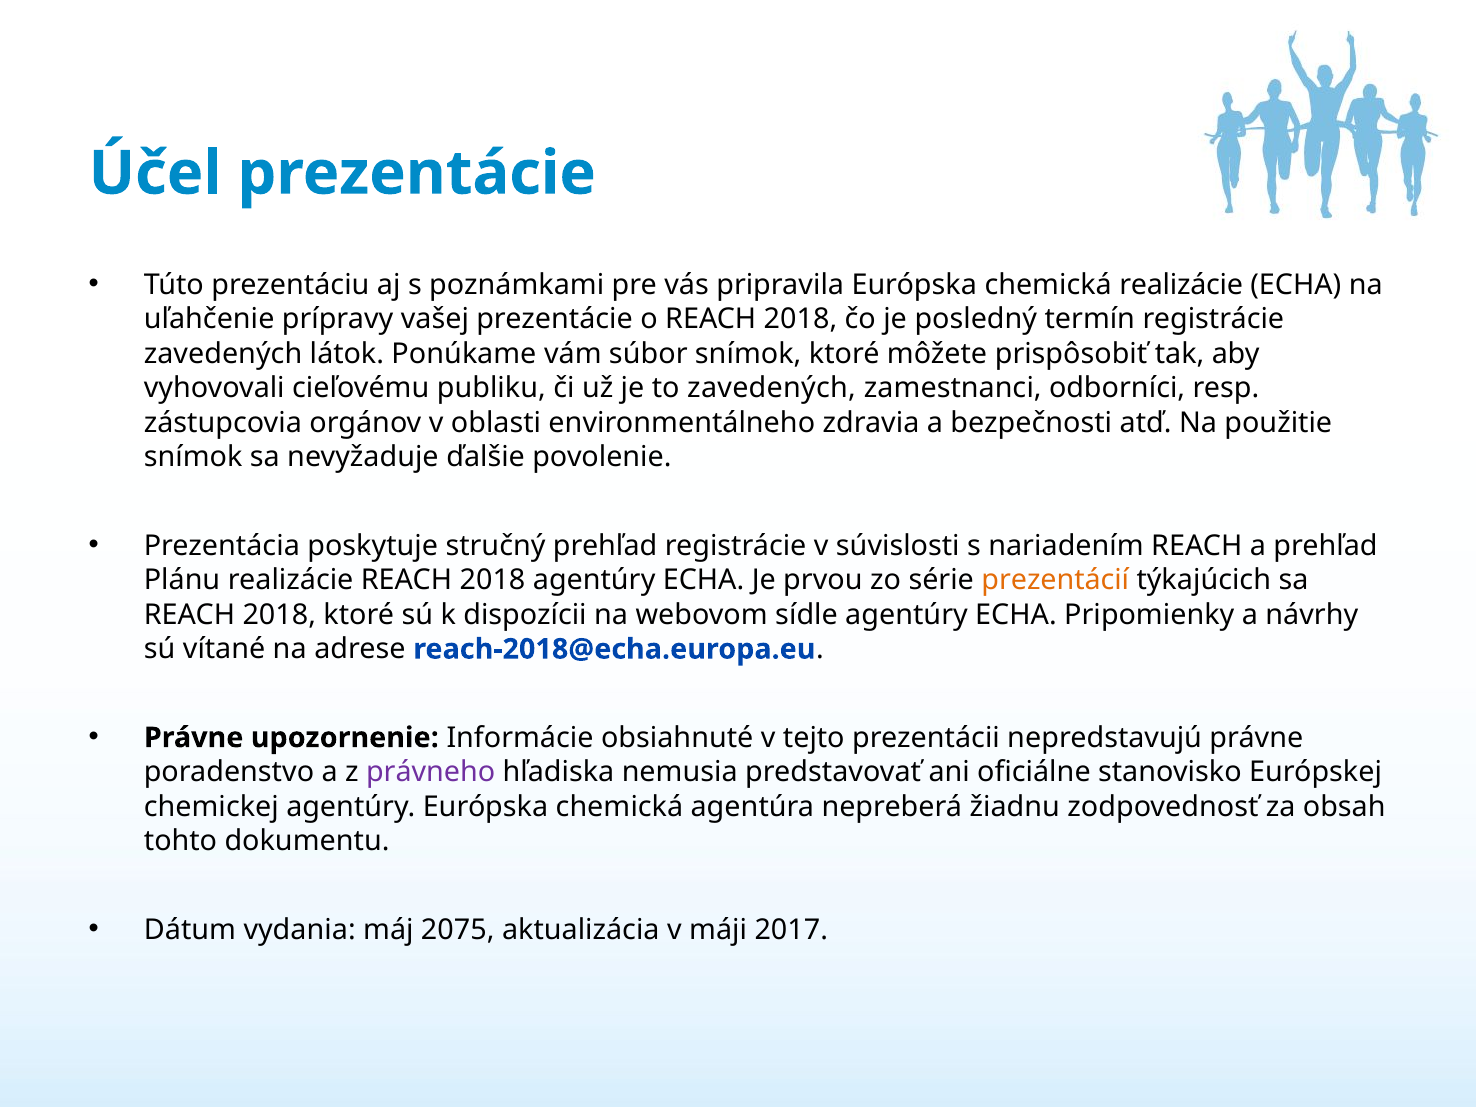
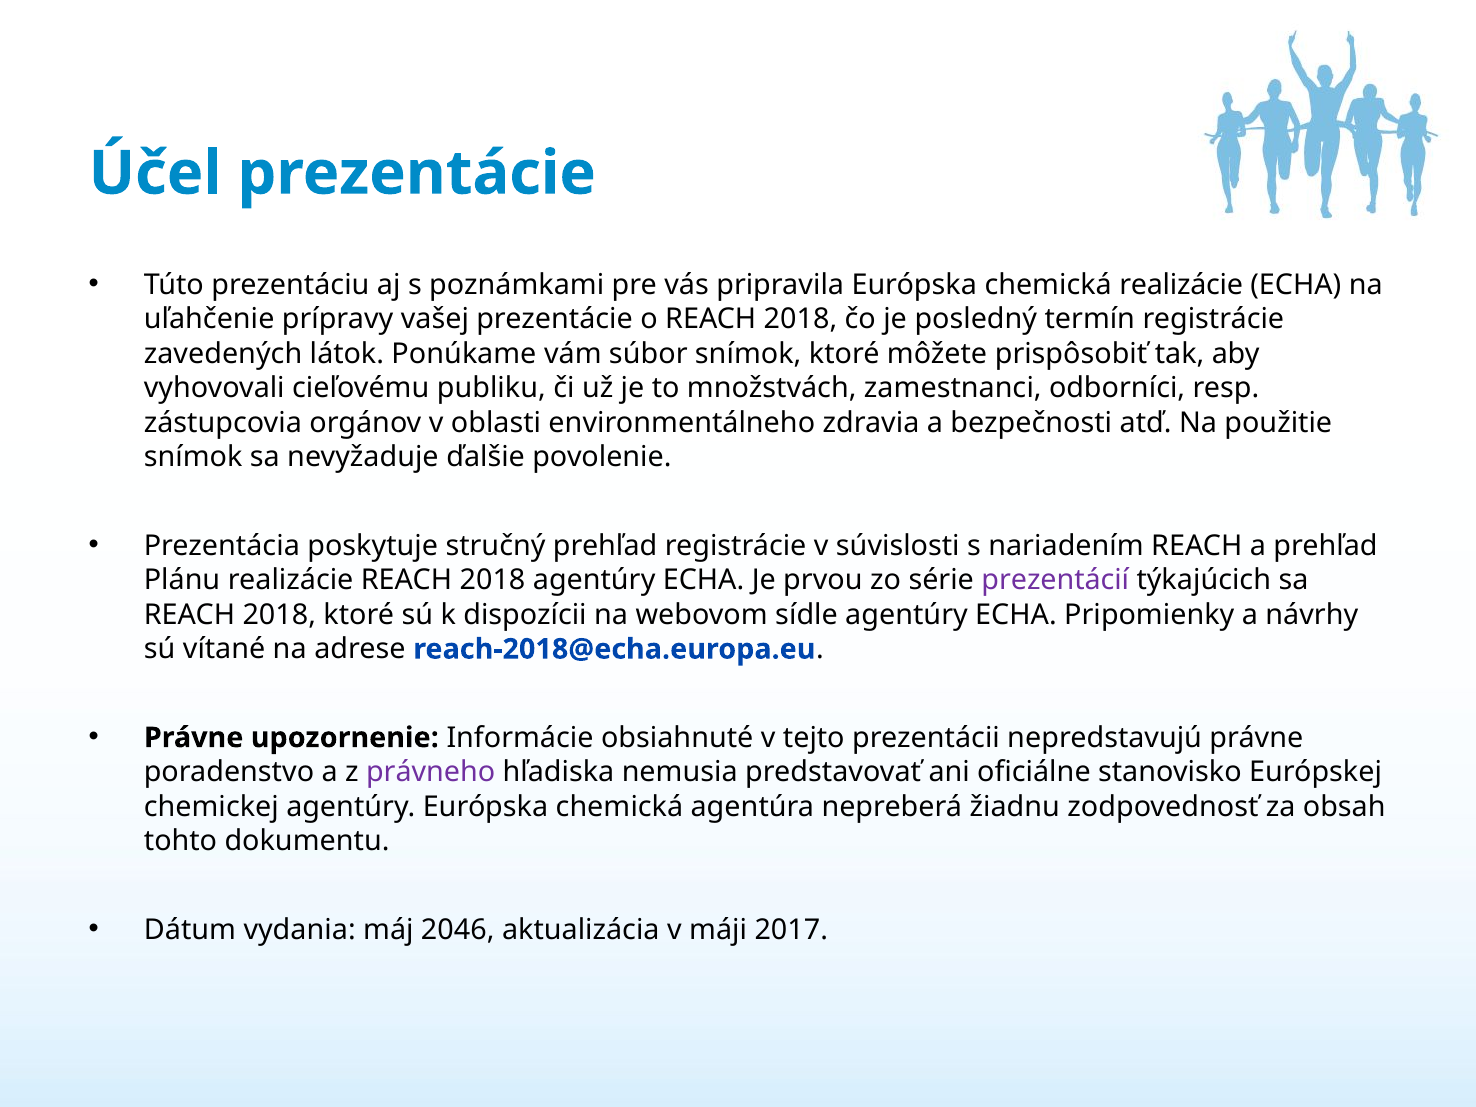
to zavedených: zavedených -> množstvách
prezentácií colour: orange -> purple
2075: 2075 -> 2046
